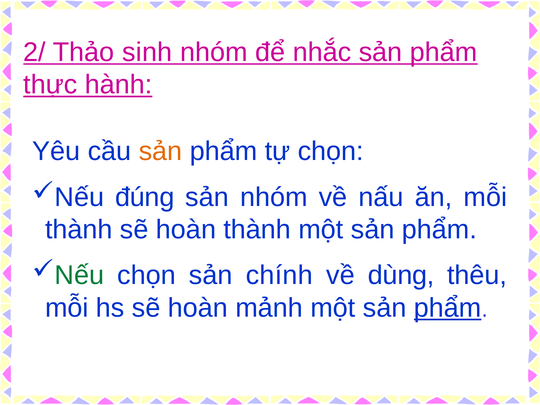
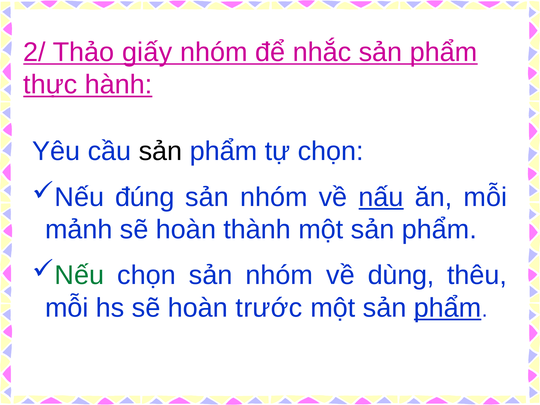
sinh: sinh -> giấy
sản at (161, 151) colour: orange -> black
nấu underline: none -> present
thành at (79, 230): thành -> mảnh
chọn sản chính: chính -> nhóm
mảnh: mảnh -> trước
